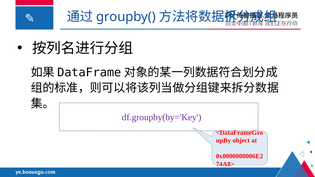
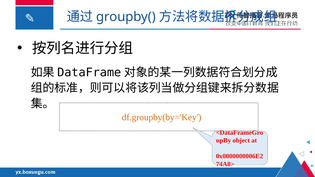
df.groupby(by='Key colour: purple -> orange
